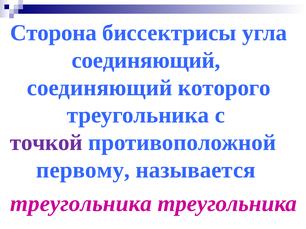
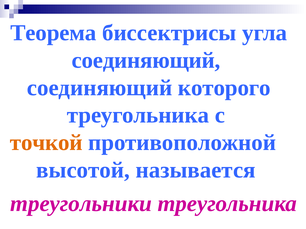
Сторона: Сторона -> Теорема
точкой colour: purple -> orange
первому: первому -> высотой
треугольника at (81, 204): треугольника -> треугольники
